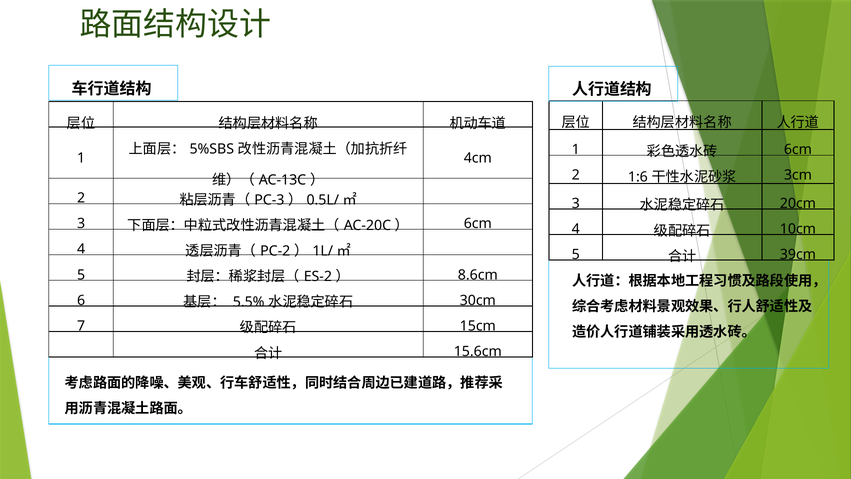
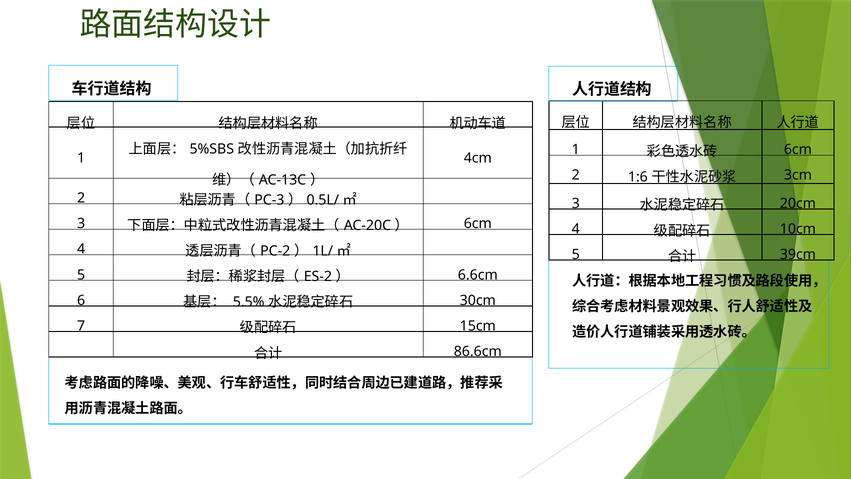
8.6cm: 8.6cm -> 6.6cm
15.6cm: 15.6cm -> 86.6cm
